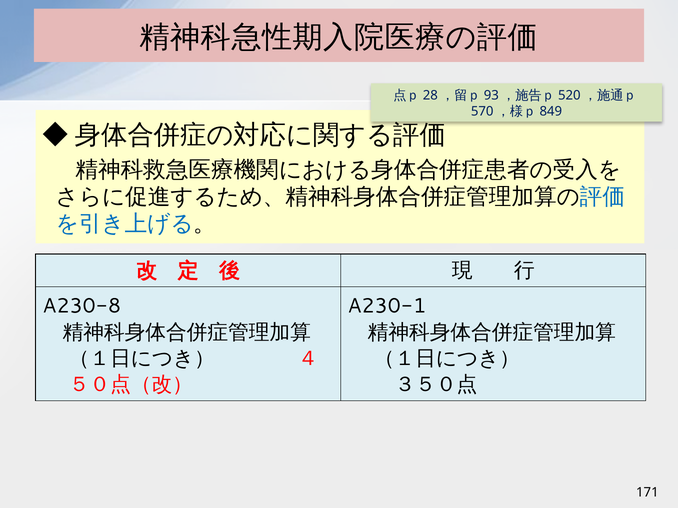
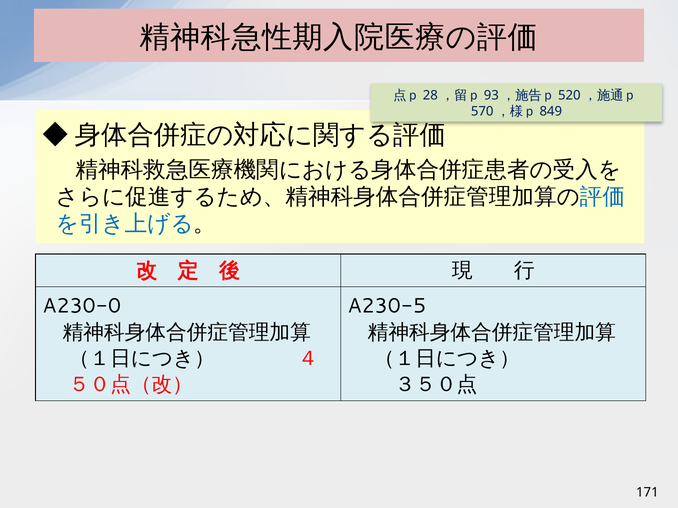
A230-8: A230-8 -> A230-0
A230-1: A230-1 -> A230-5
